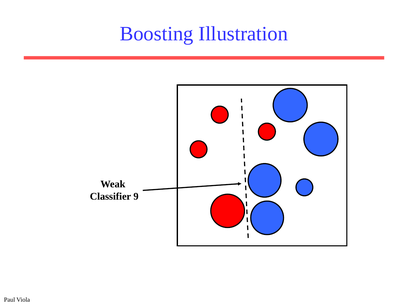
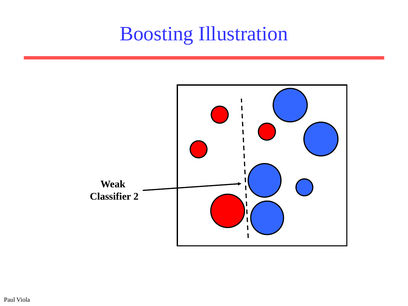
9: 9 -> 2
